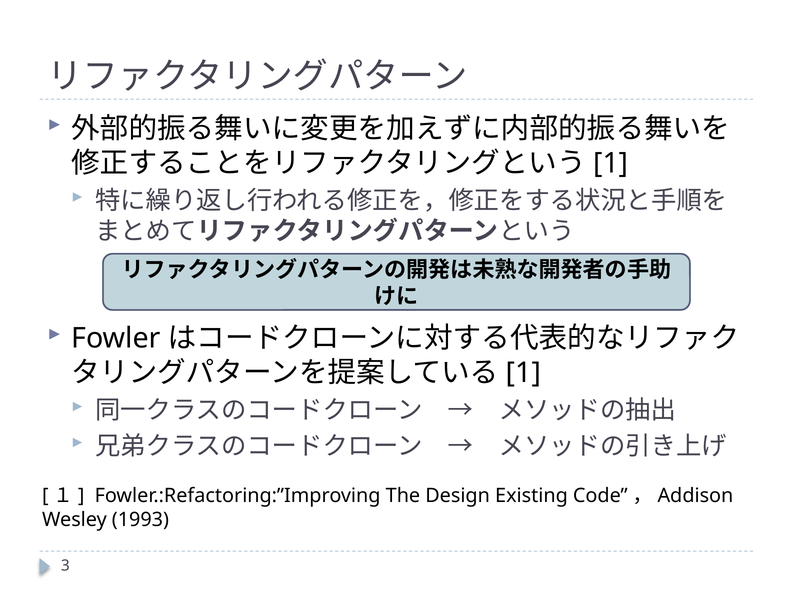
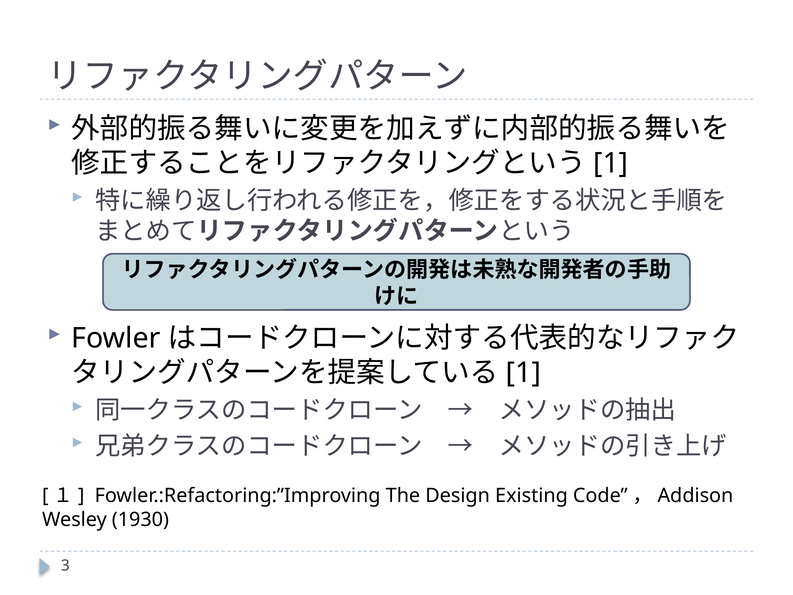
1993: 1993 -> 1930
